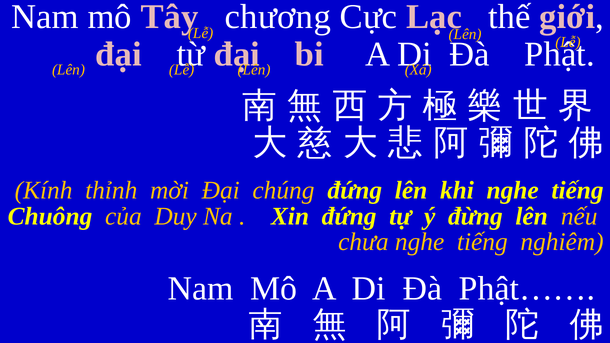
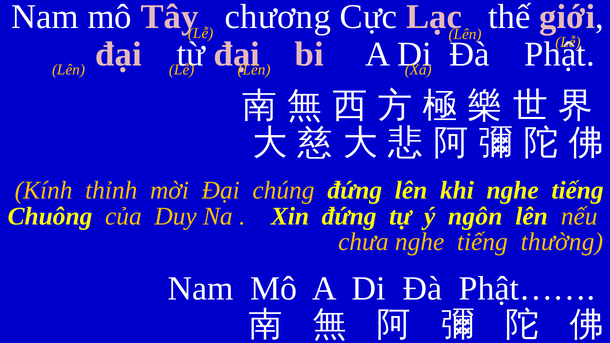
đừng: đừng -> ngôn
nghiêm: nghiêm -> thường
